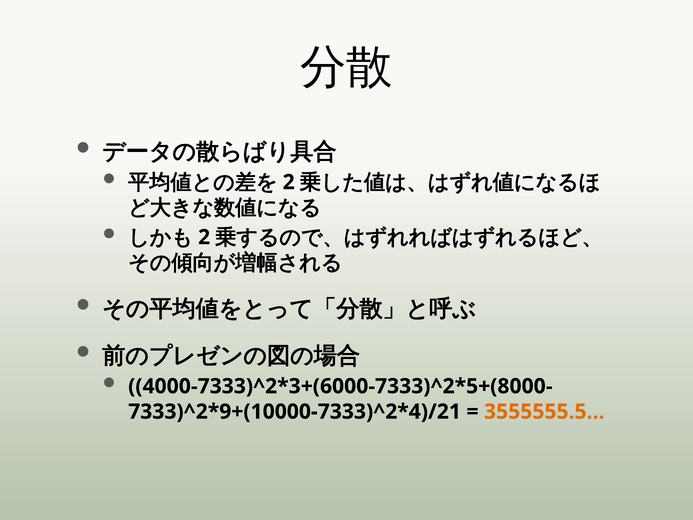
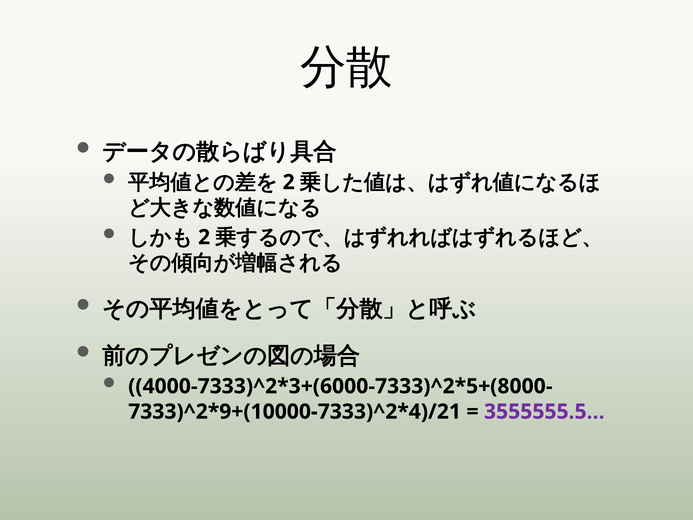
3555555.5… colour: orange -> purple
